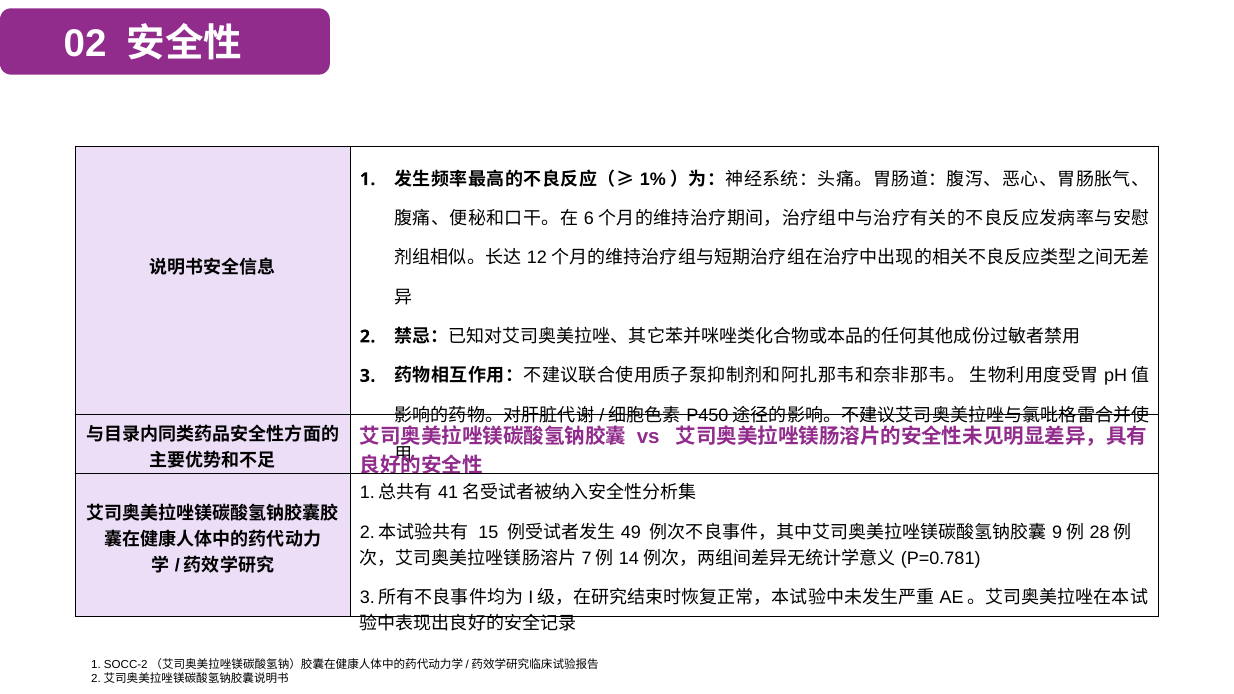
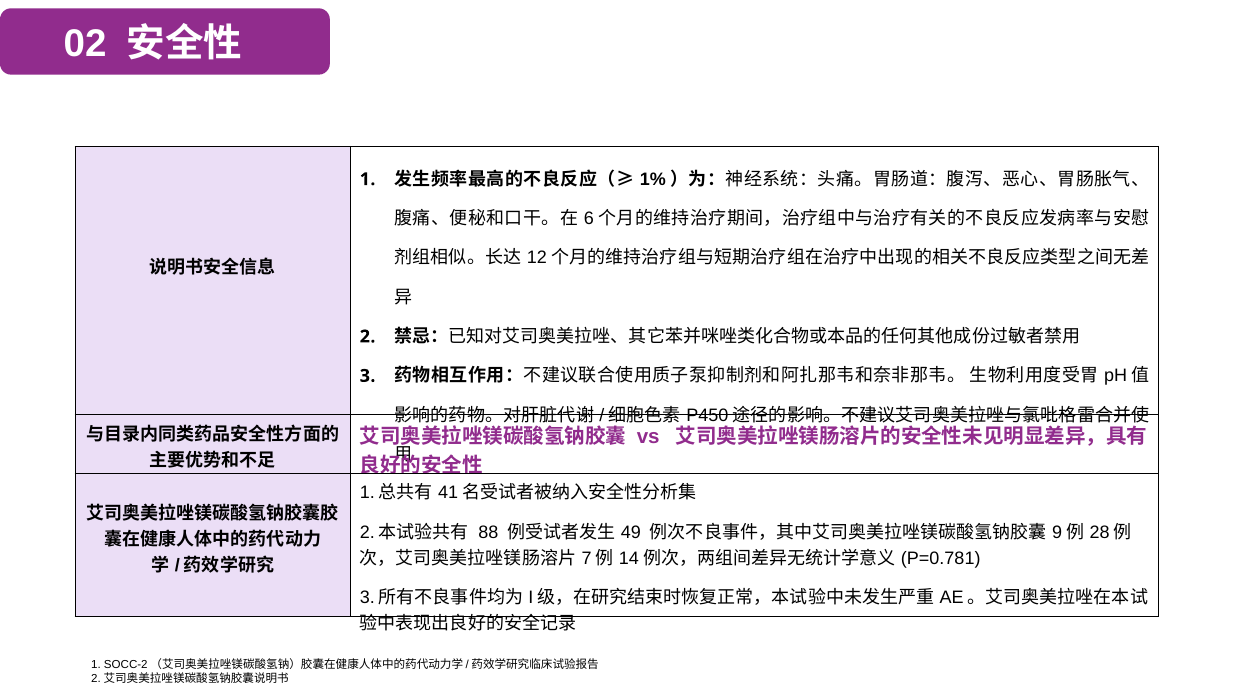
15: 15 -> 88
